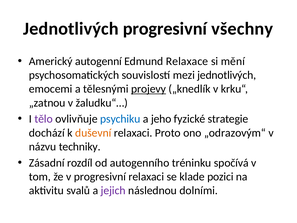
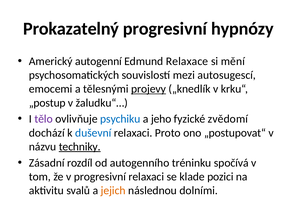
Jednotlivých at (71, 29): Jednotlivých -> Prokazatelný
všechny: všechny -> hypnózy
mezi jednotlivých: jednotlivých -> autosugescí
„zatnou: „zatnou -> „postup
strategie: strategie -> zvědomí
duševní colour: orange -> blue
„odrazovým“: „odrazovým“ -> „postupovat“
techniky underline: none -> present
jejich colour: purple -> orange
